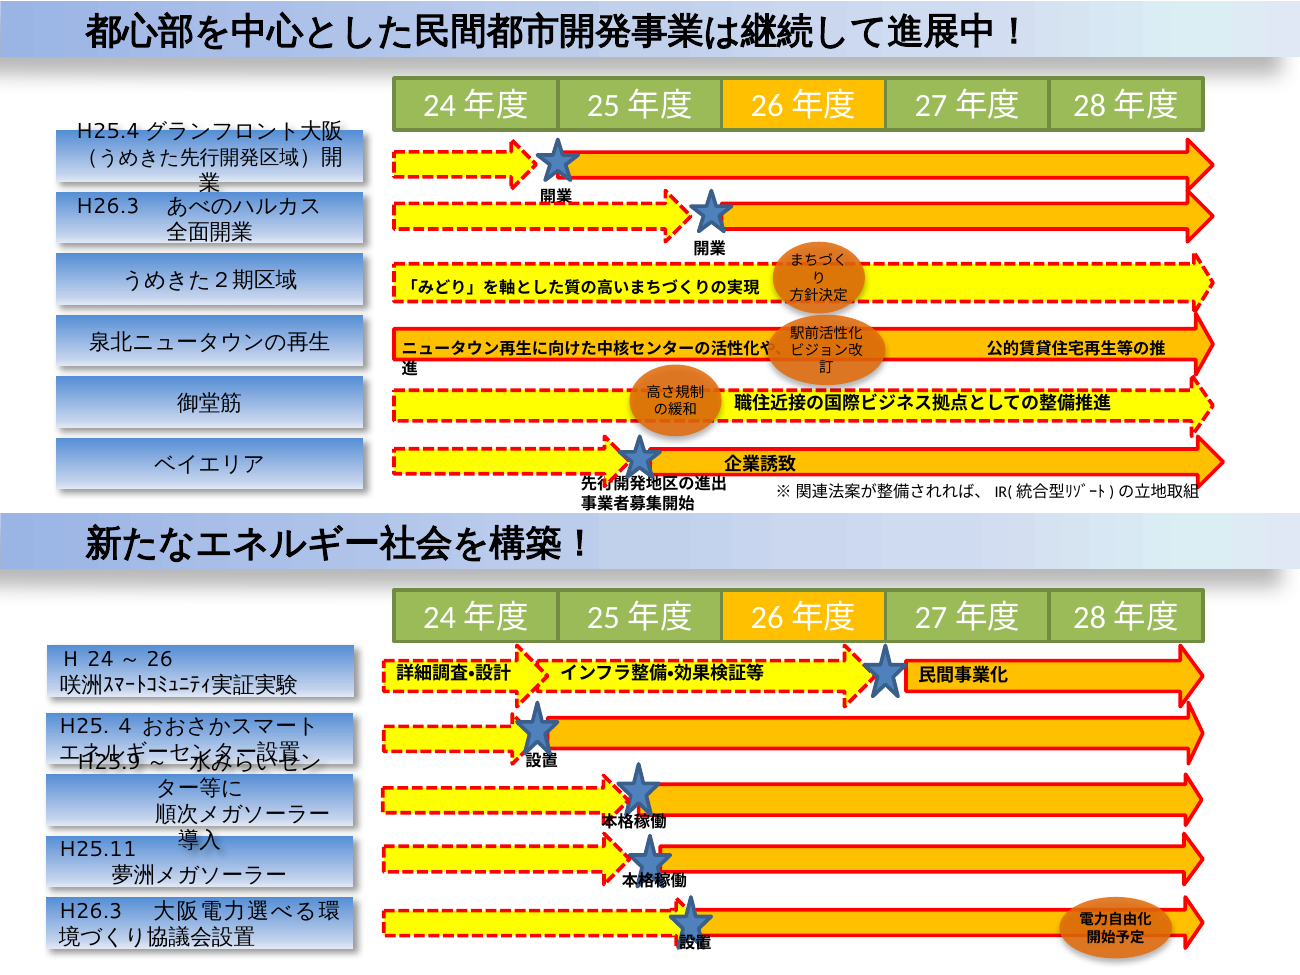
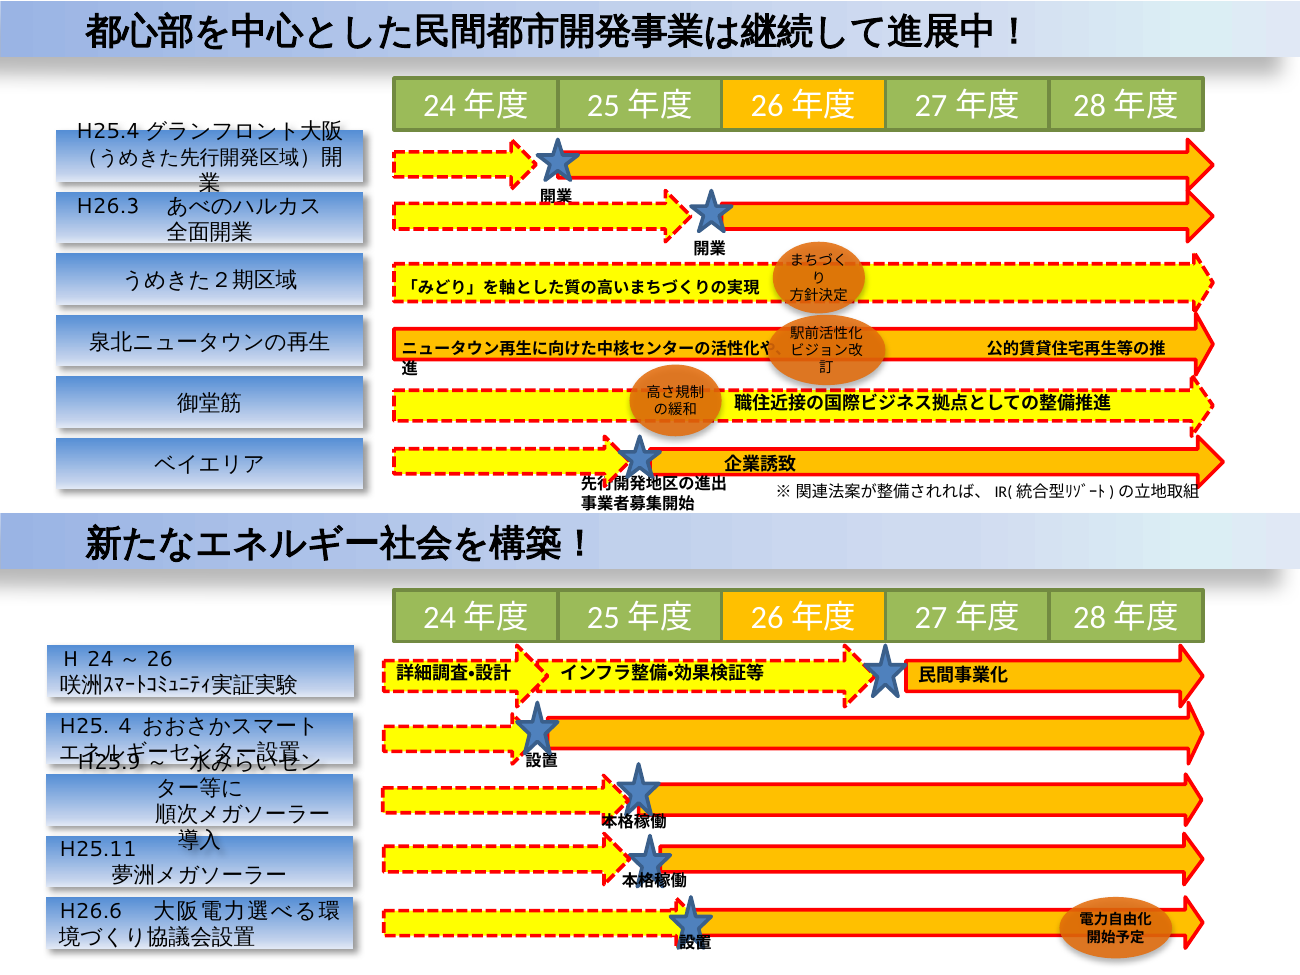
H26.3 at (91, 911): H26.3 -> H26.6
